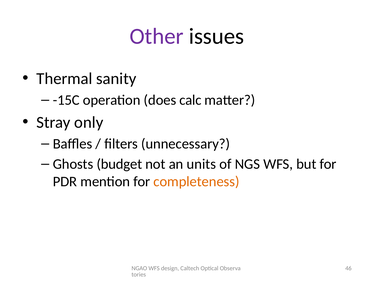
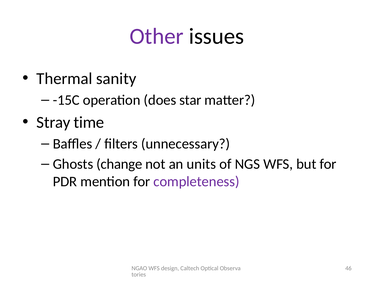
calc: calc -> star
only: only -> time
budget: budget -> change
completeness colour: orange -> purple
